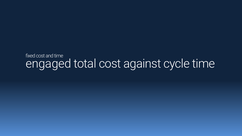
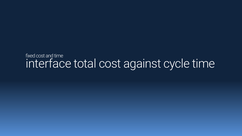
engaged: engaged -> interface
